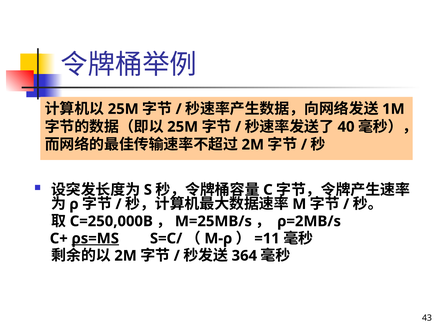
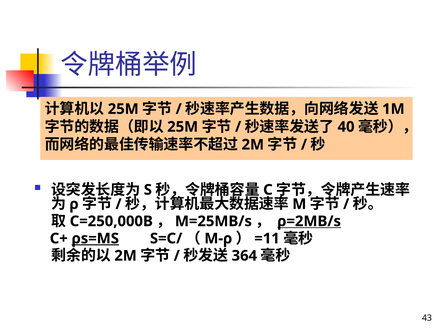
ρ=2MB/s underline: none -> present
